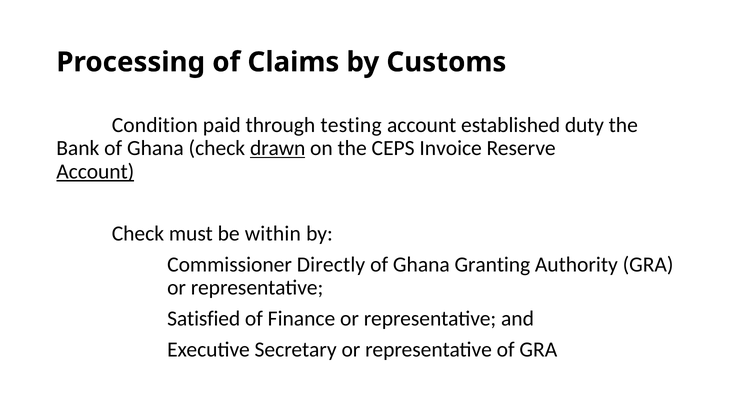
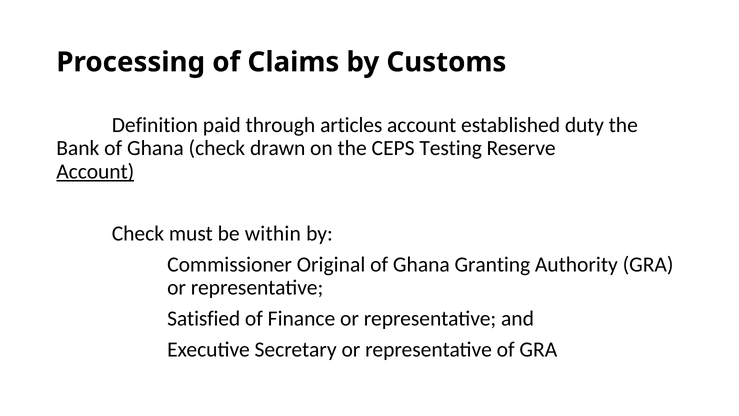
Condition: Condition -> Definition
testing: testing -> articles
drawn underline: present -> none
Invoice: Invoice -> Testing
Directly: Directly -> Original
